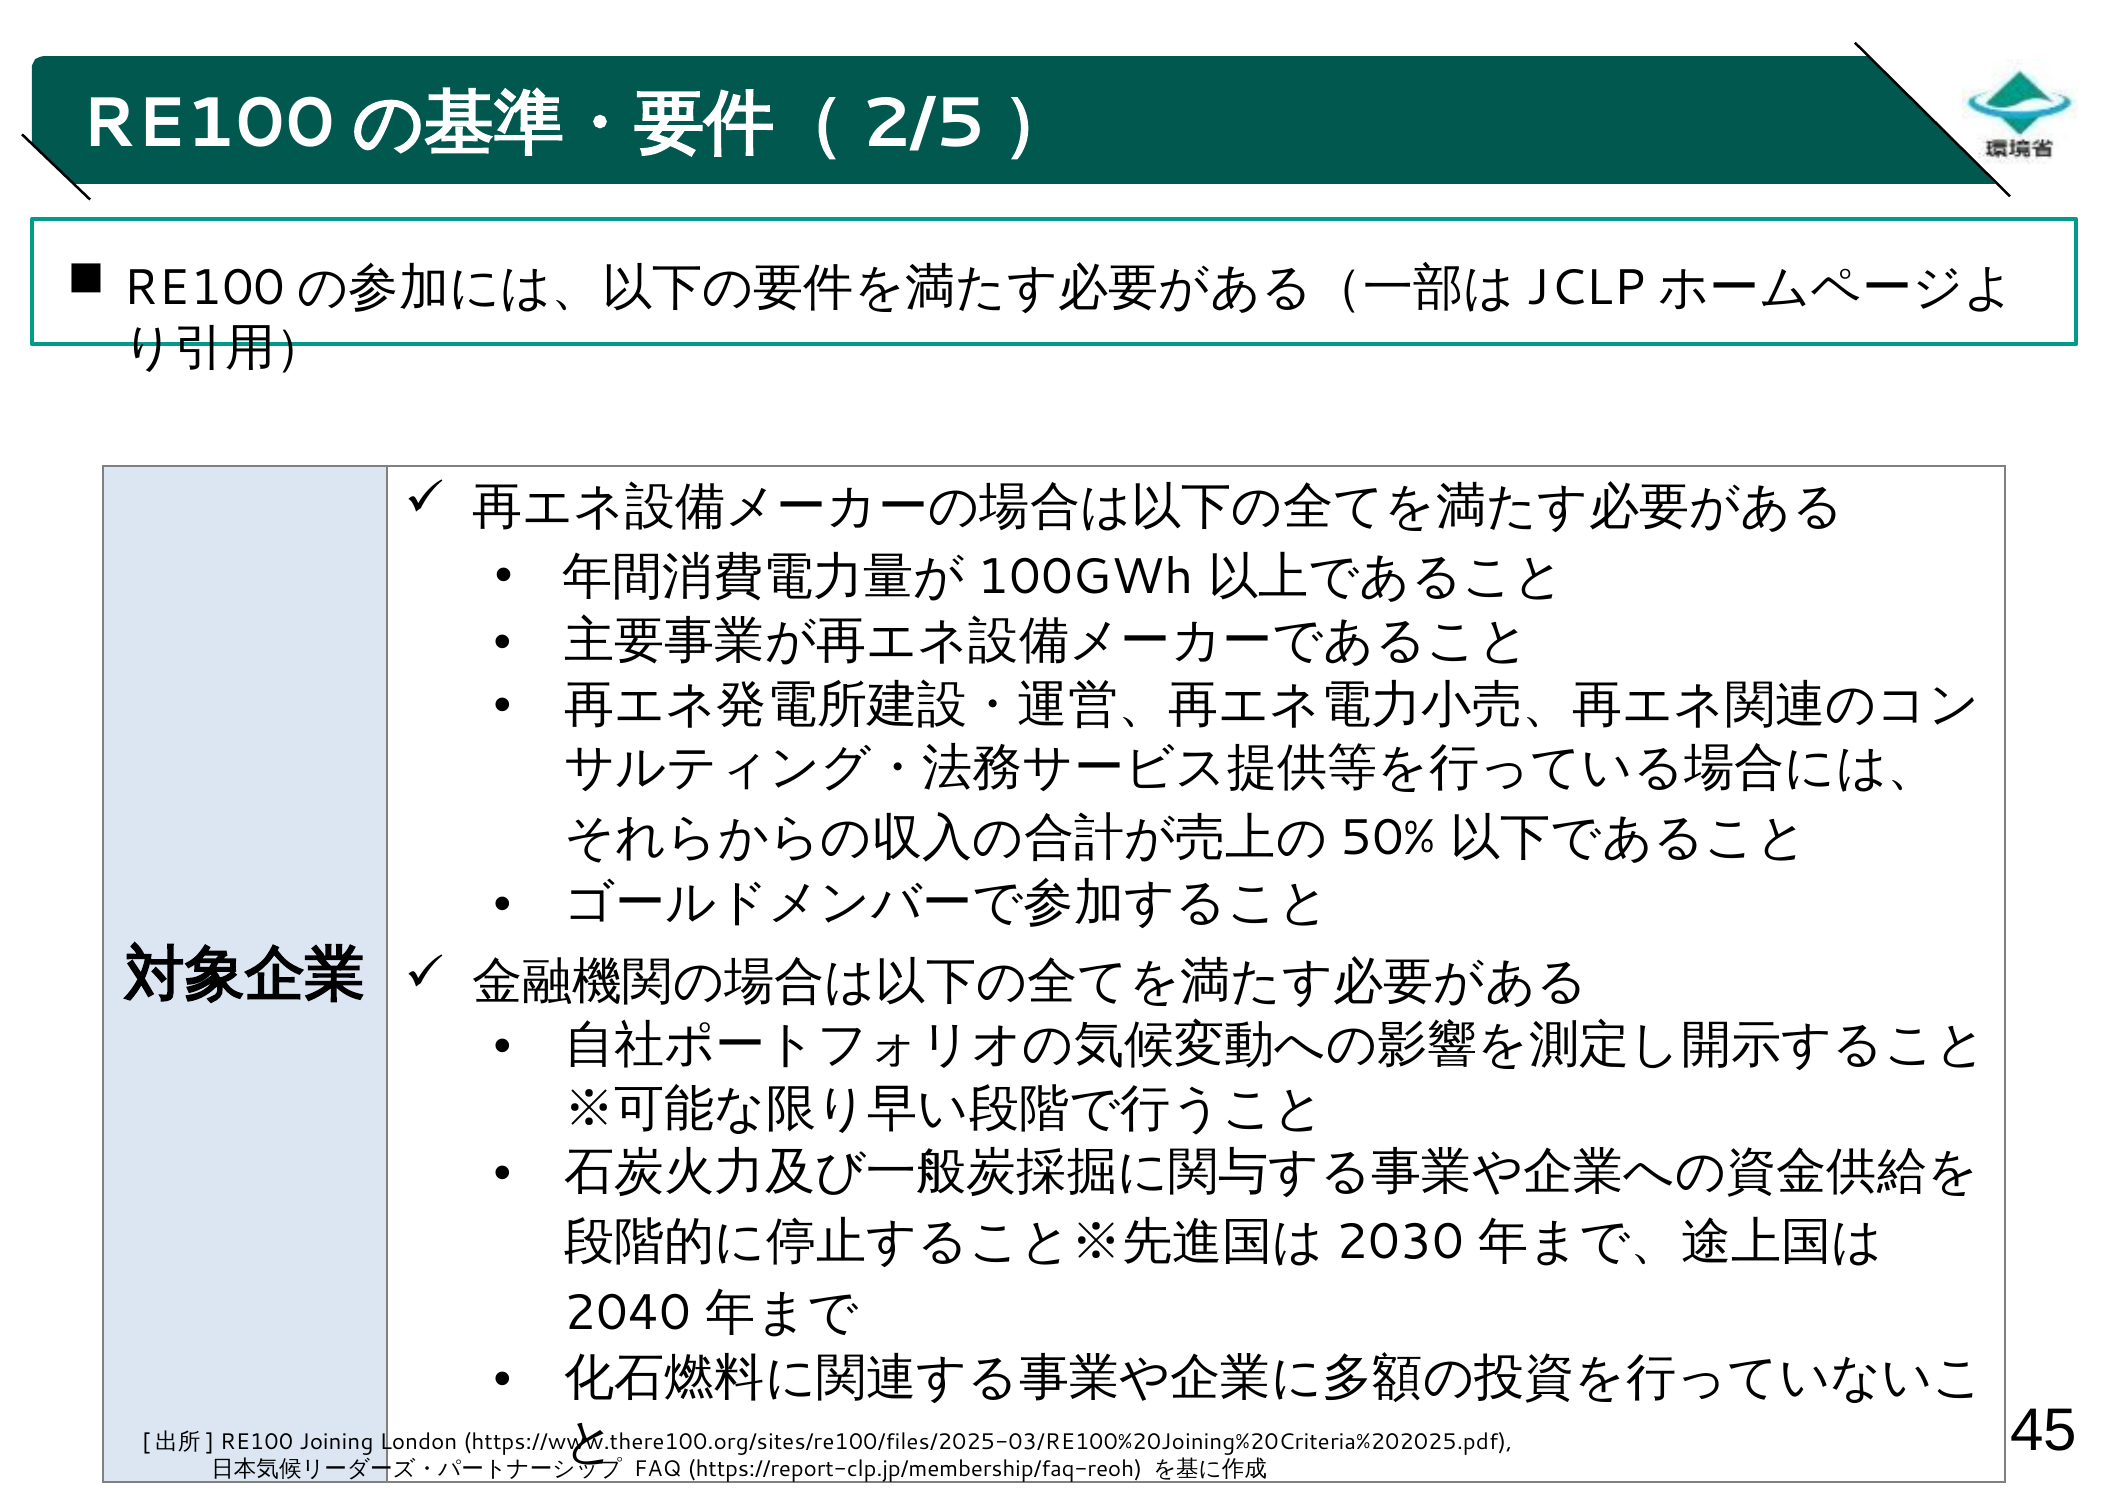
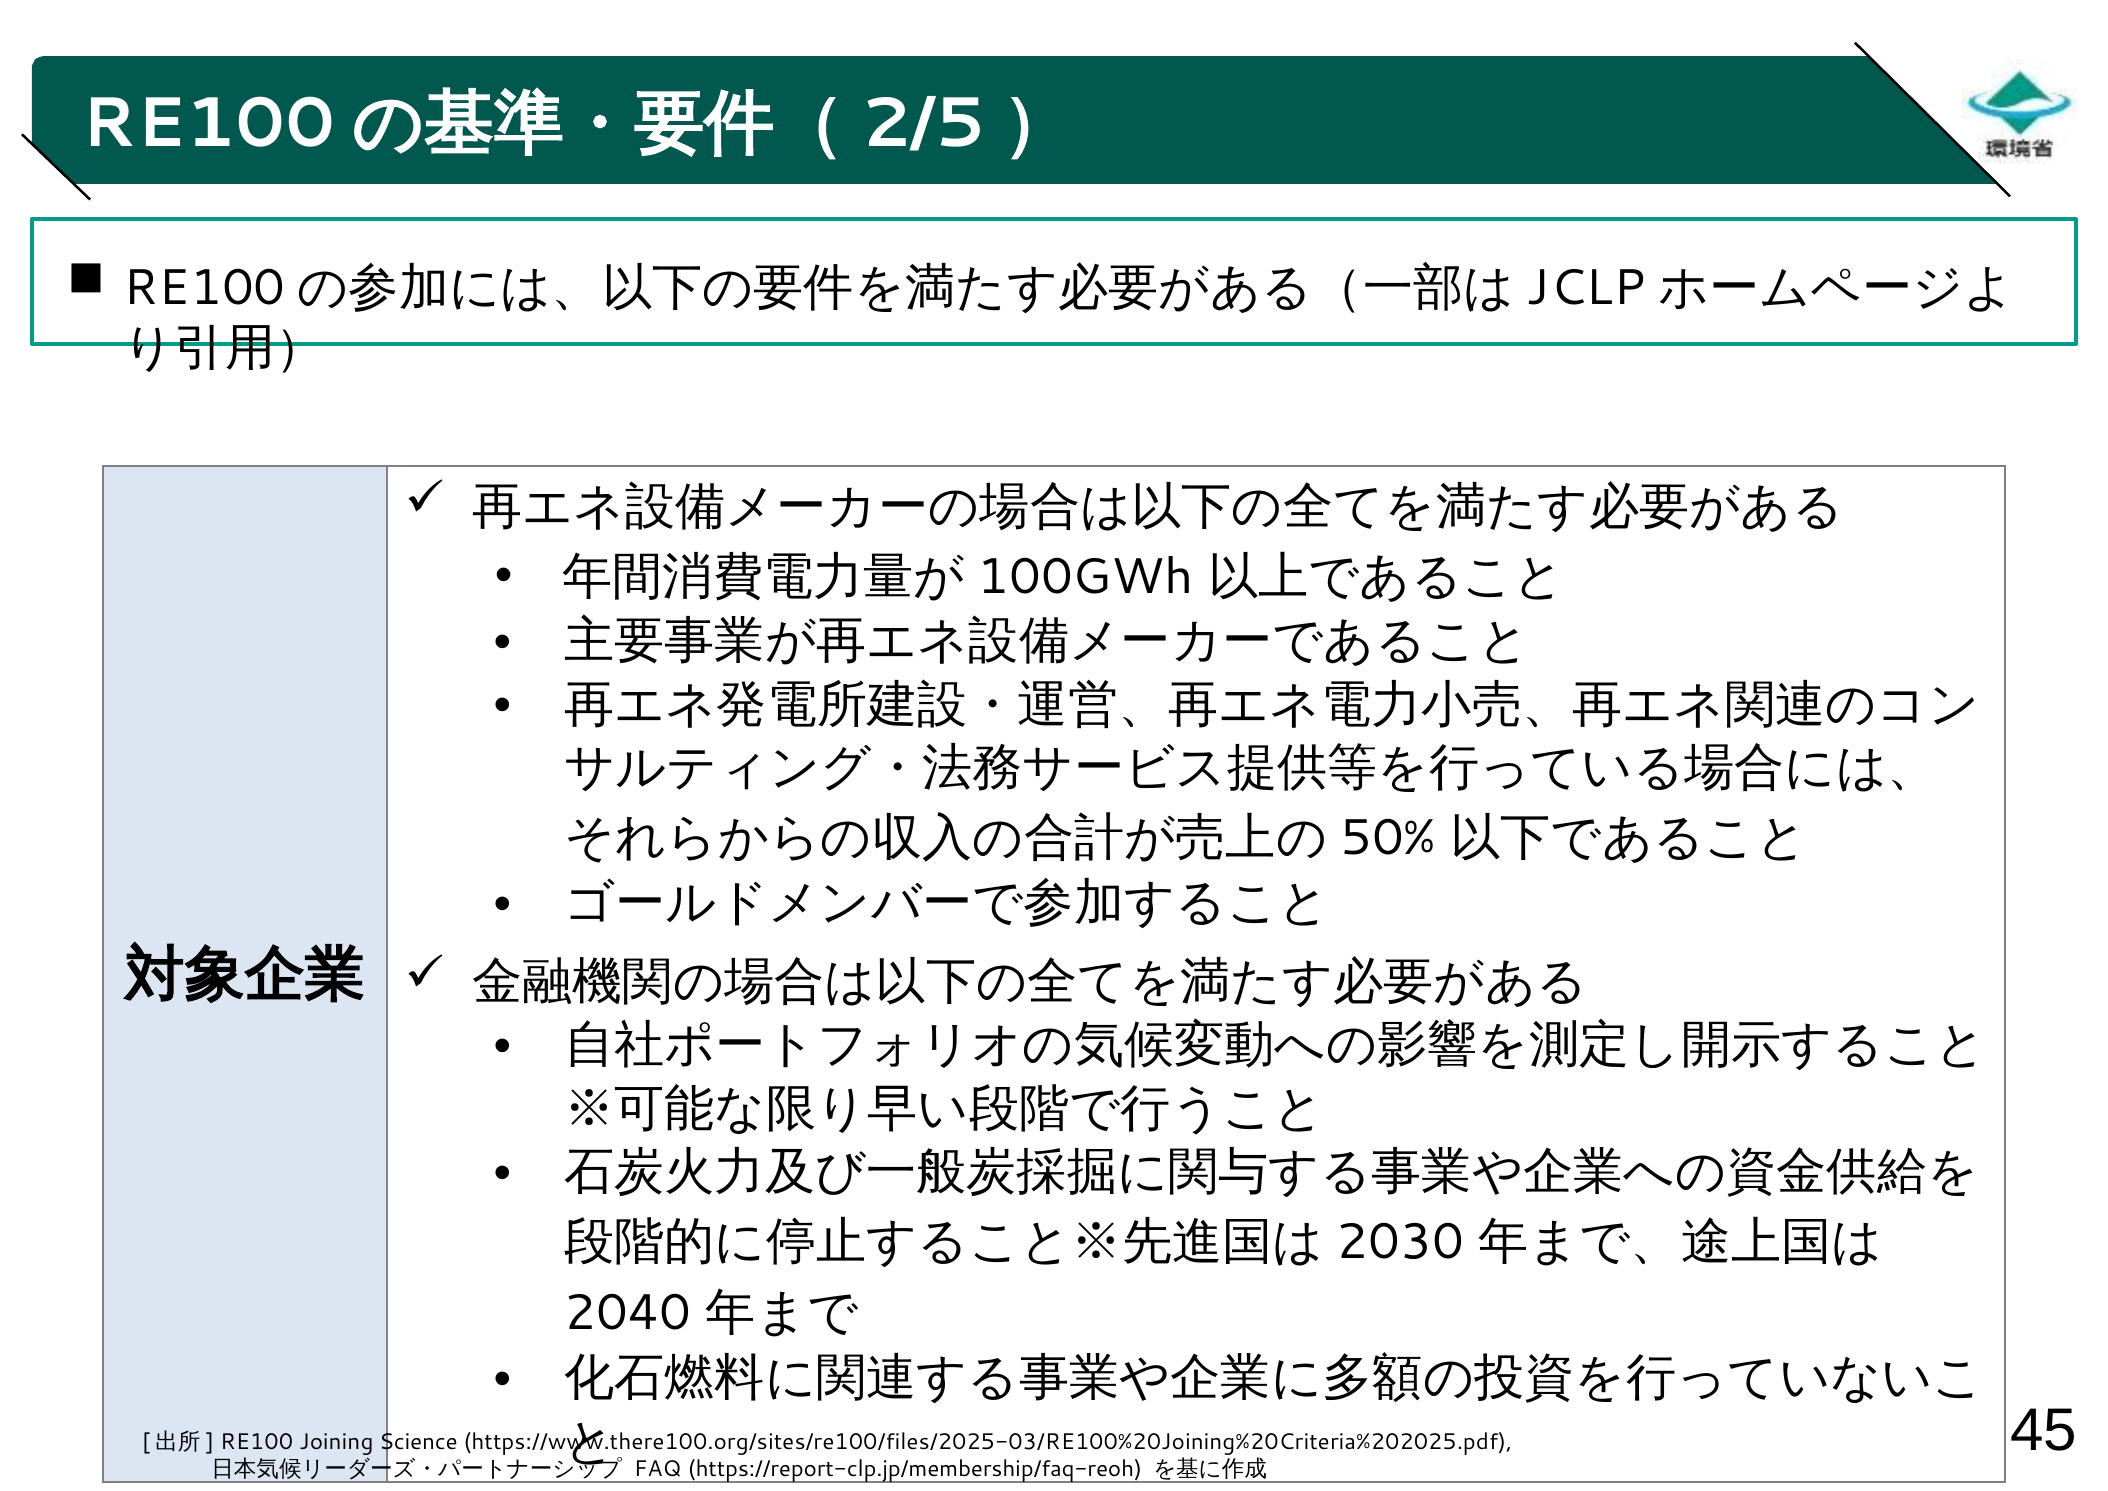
London: London -> Science
